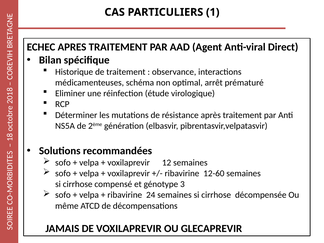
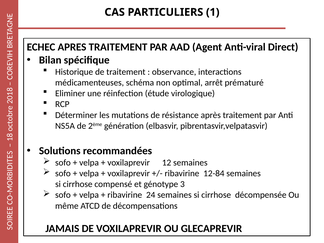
12-60: 12-60 -> 12-84
